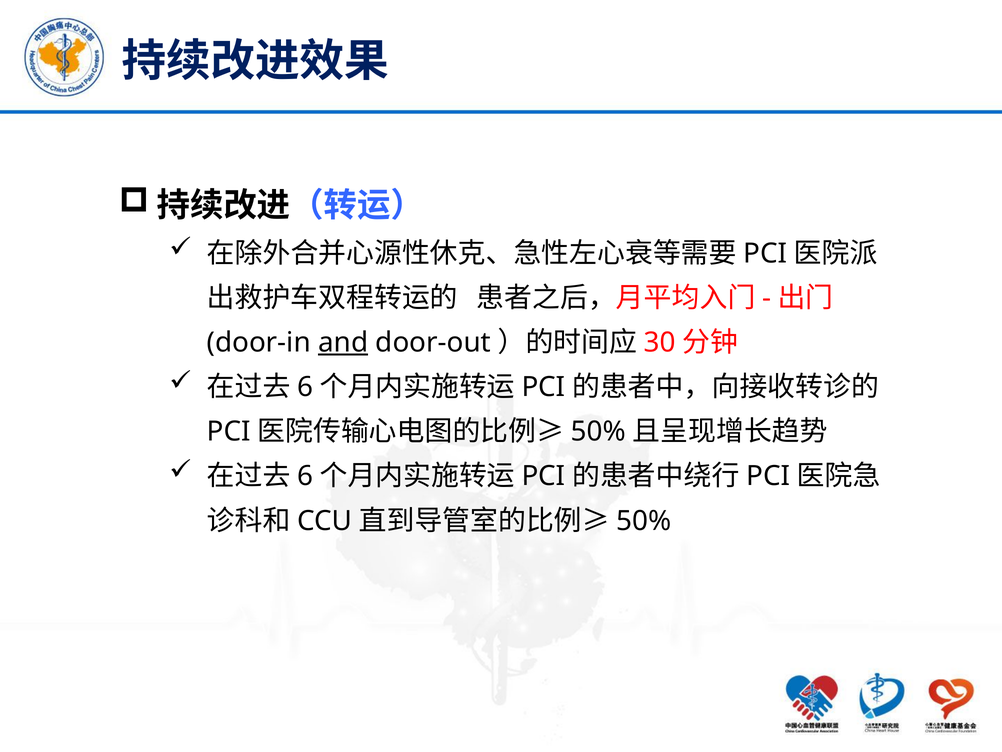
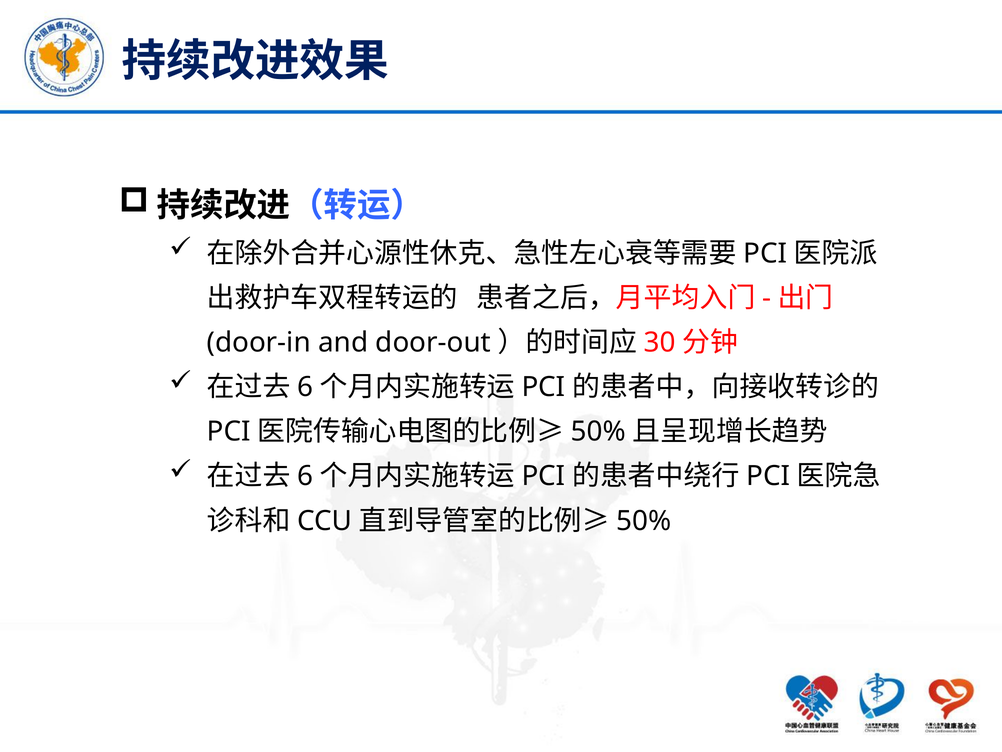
and underline: present -> none
